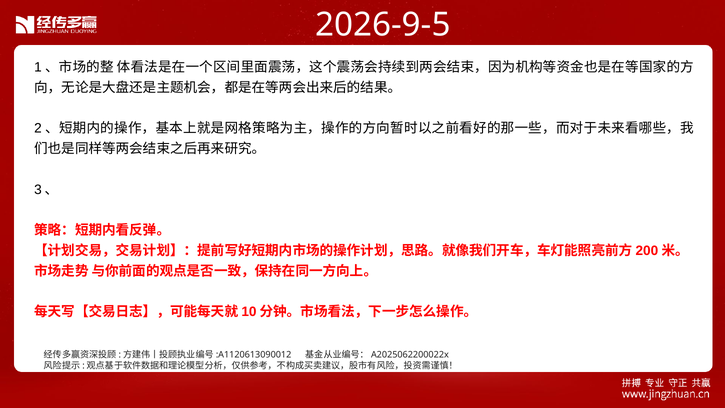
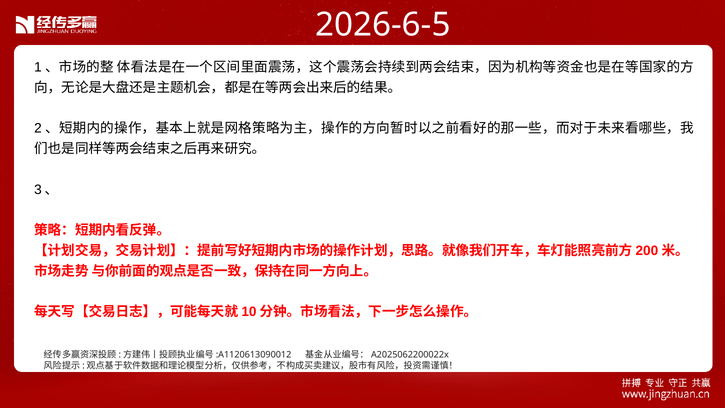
2026-9-5: 2026-9-5 -> 2026-6-5
